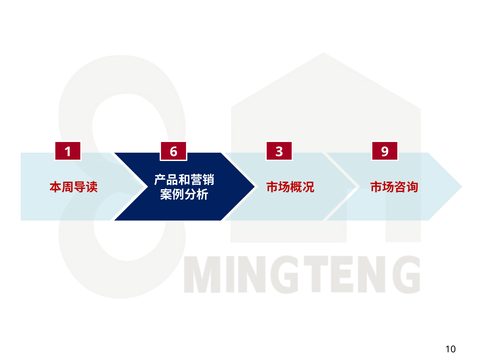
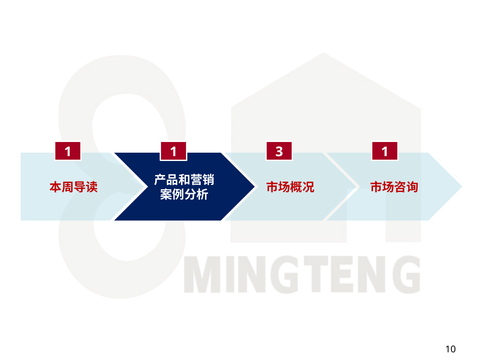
1 6: 6 -> 1
3 9: 9 -> 1
